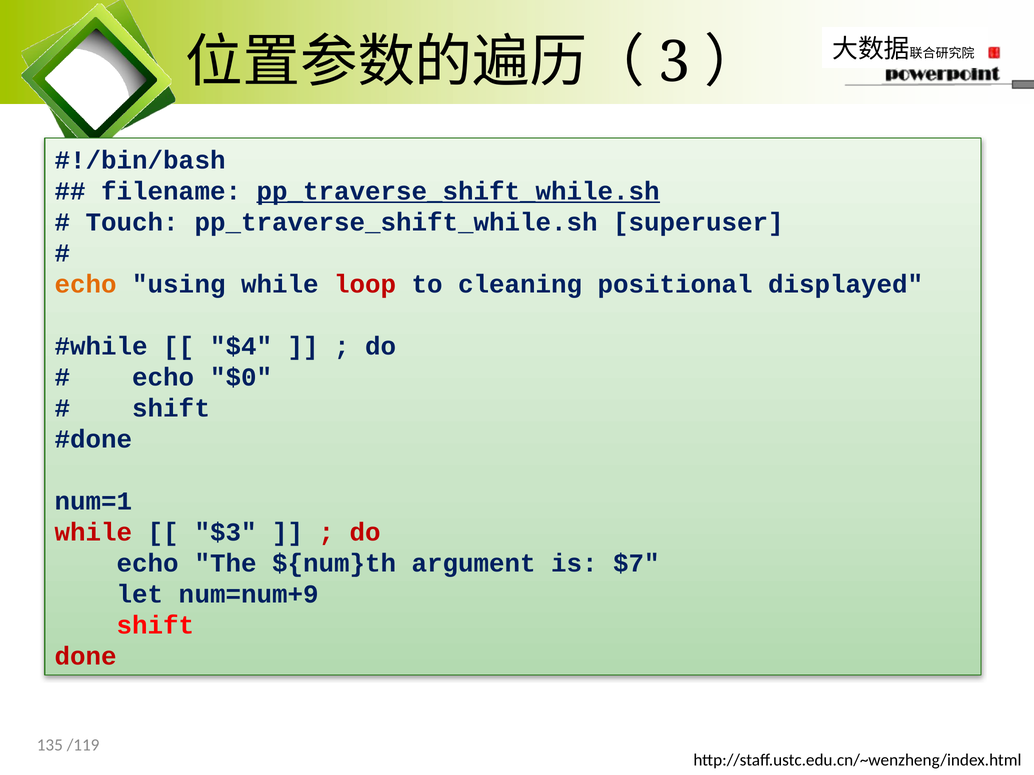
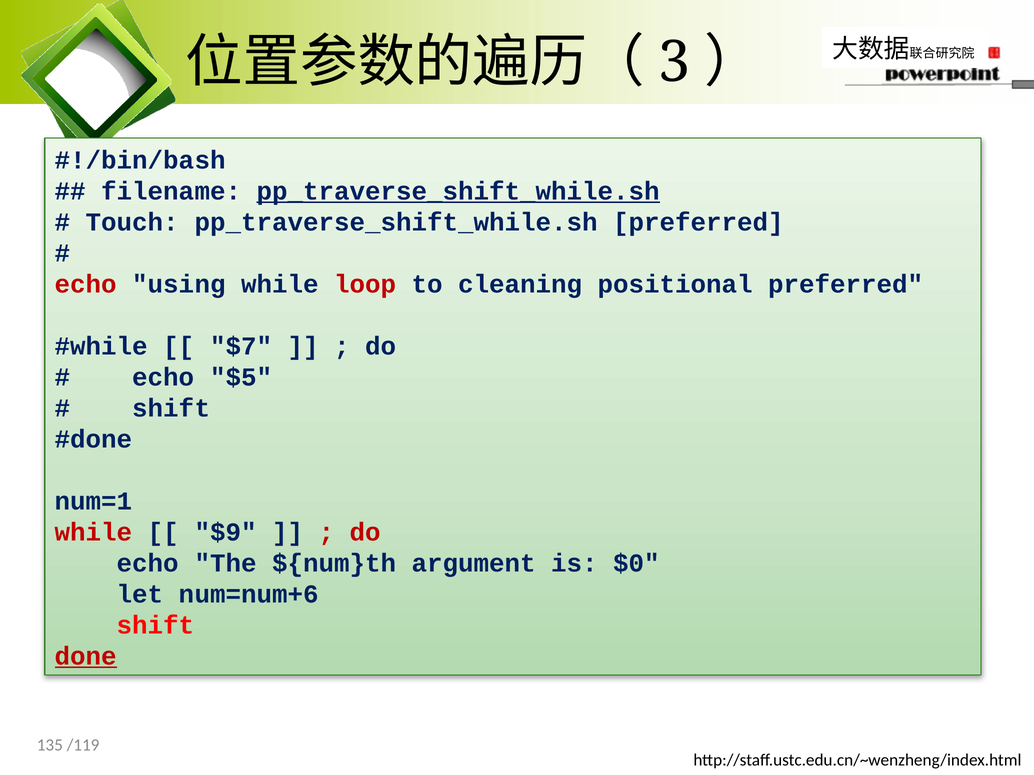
pp_traverse_shift_while.sh superuser: superuser -> preferred
echo at (86, 284) colour: orange -> red
positional displayed: displayed -> preferred
$4: $4 -> $7
$0: $0 -> $5
$3: $3 -> $9
$7: $7 -> $0
num=num+9: num=num+9 -> num=num+6
done underline: none -> present
